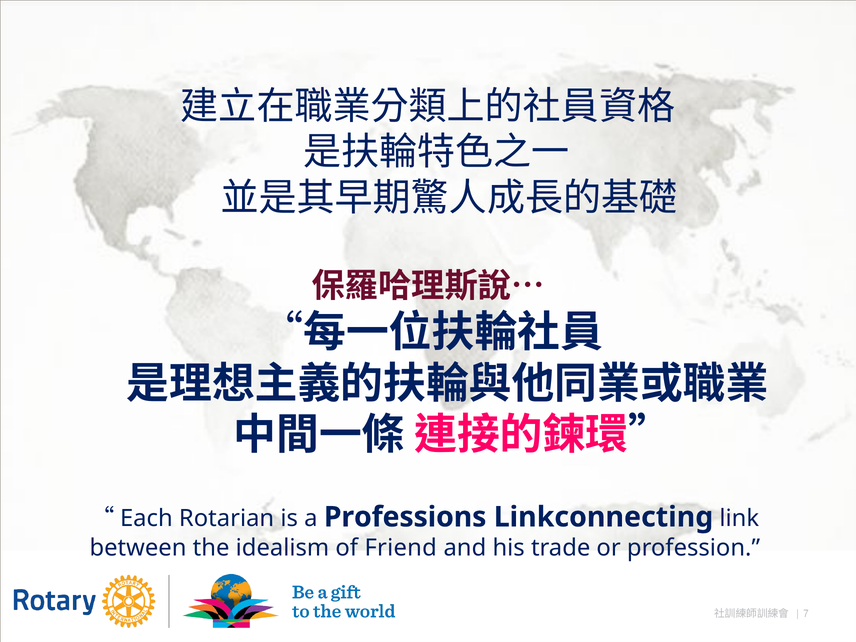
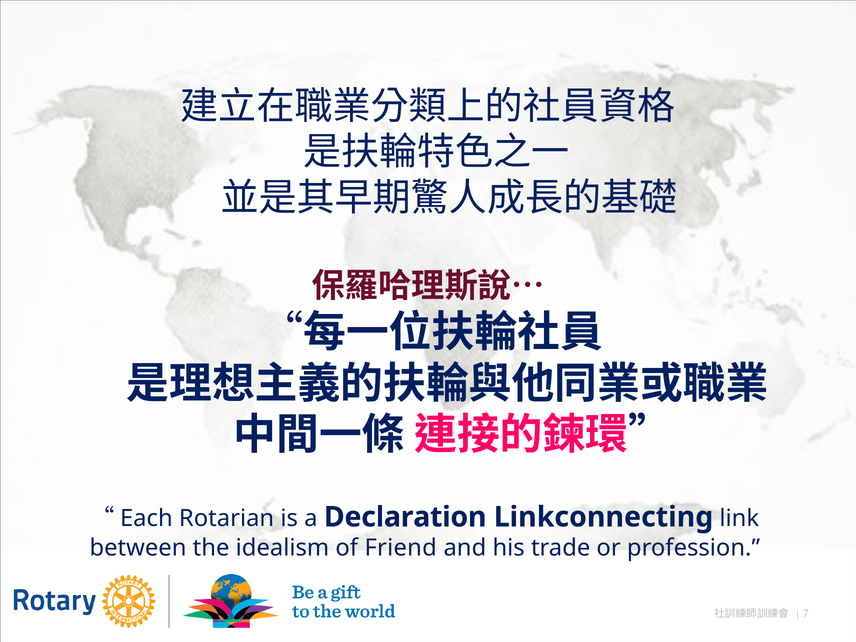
Professions: Professions -> Declaration
